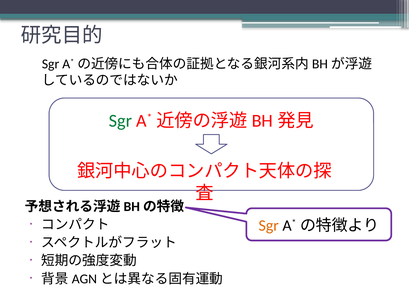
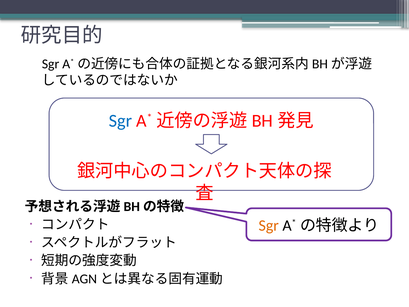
Sgr at (121, 121) colour: green -> blue
